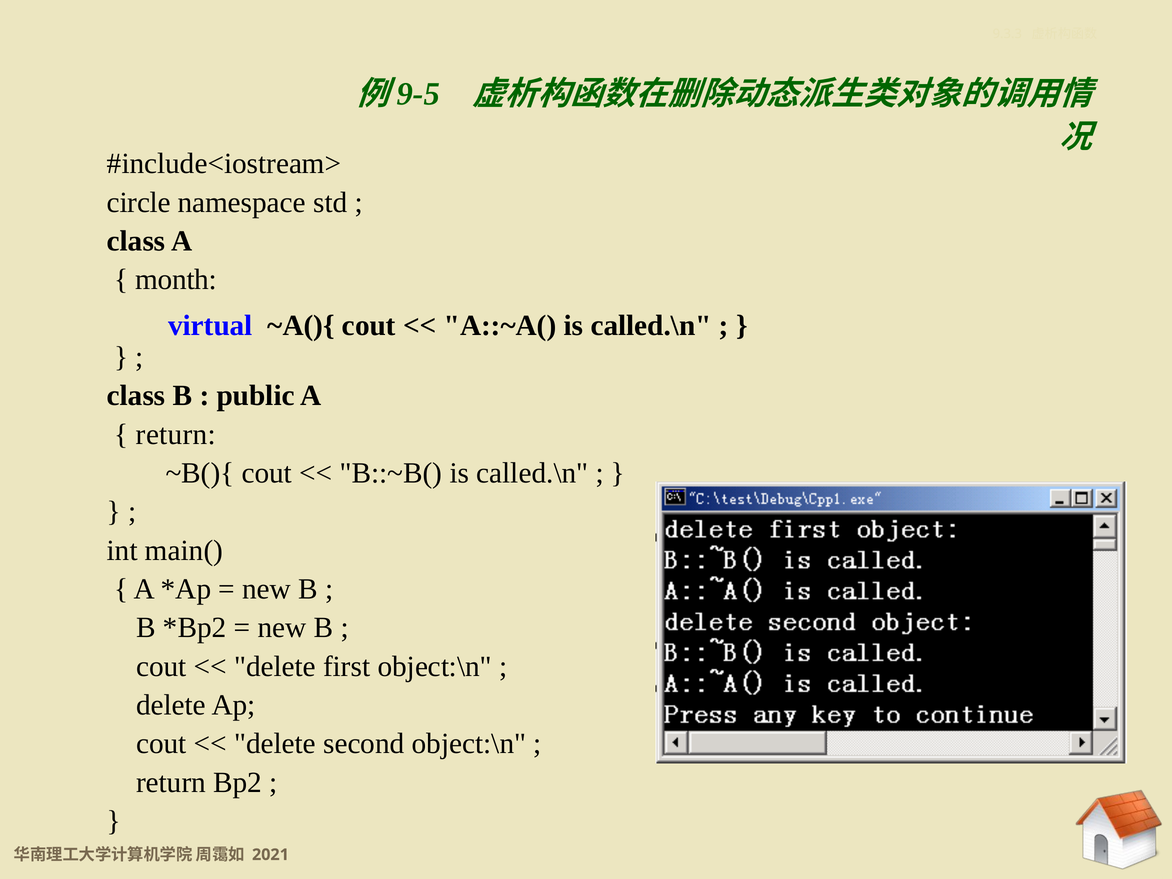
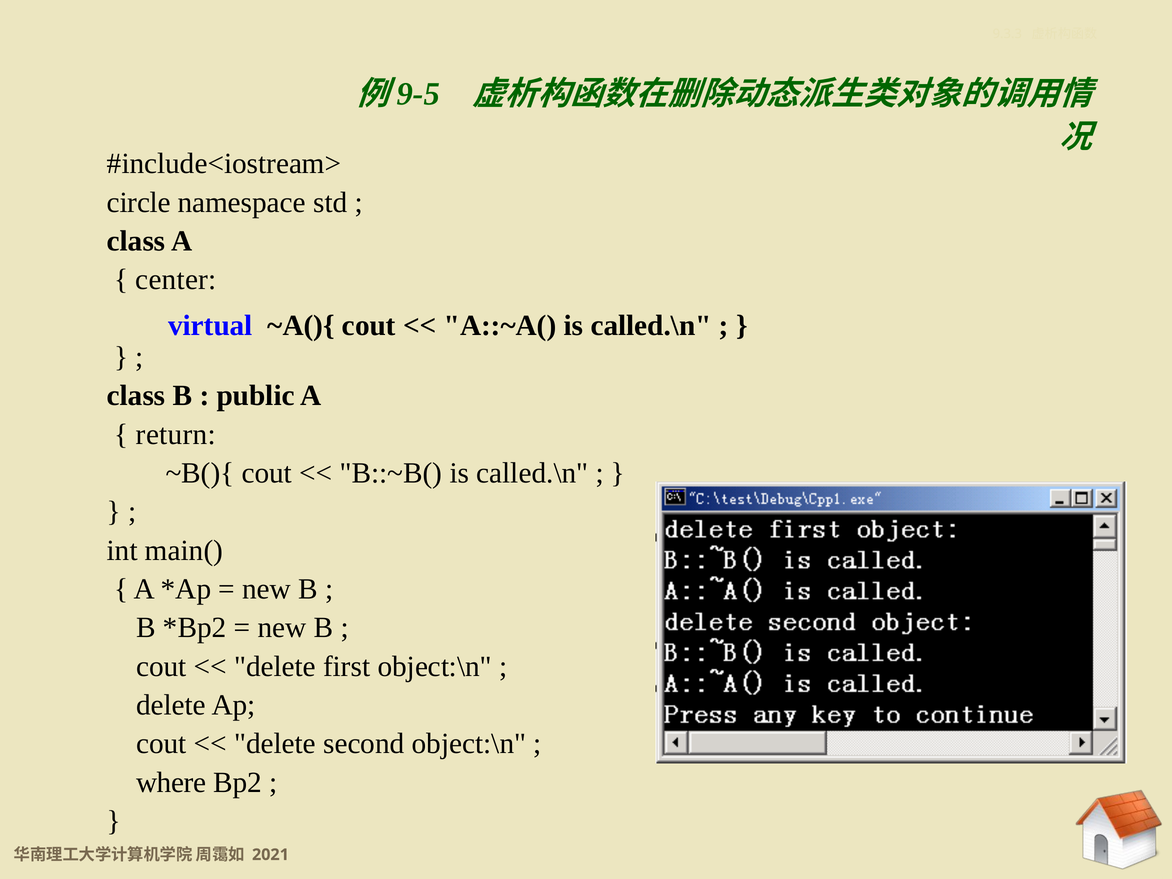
month: month -> center
return at (171, 782): return -> where
